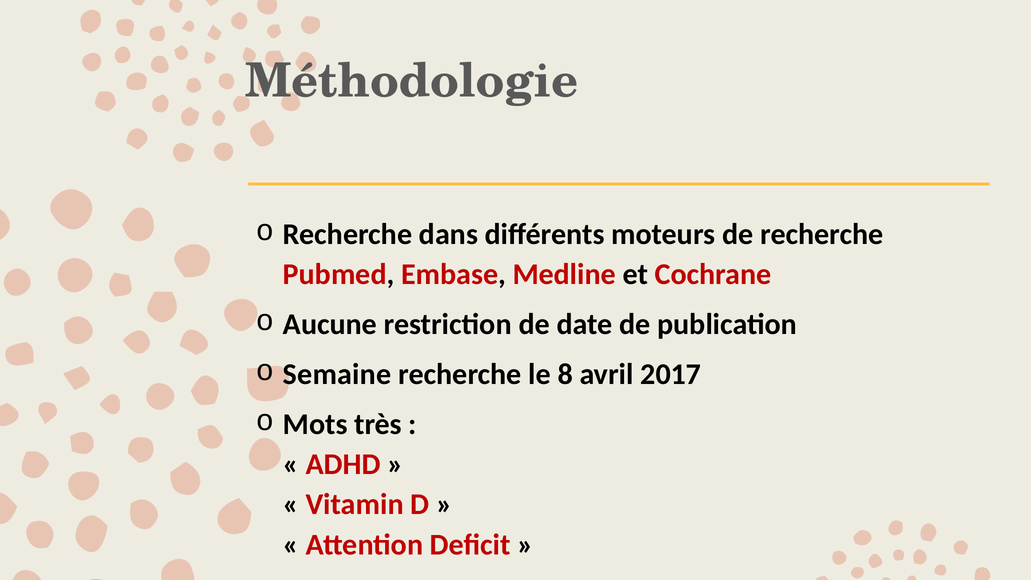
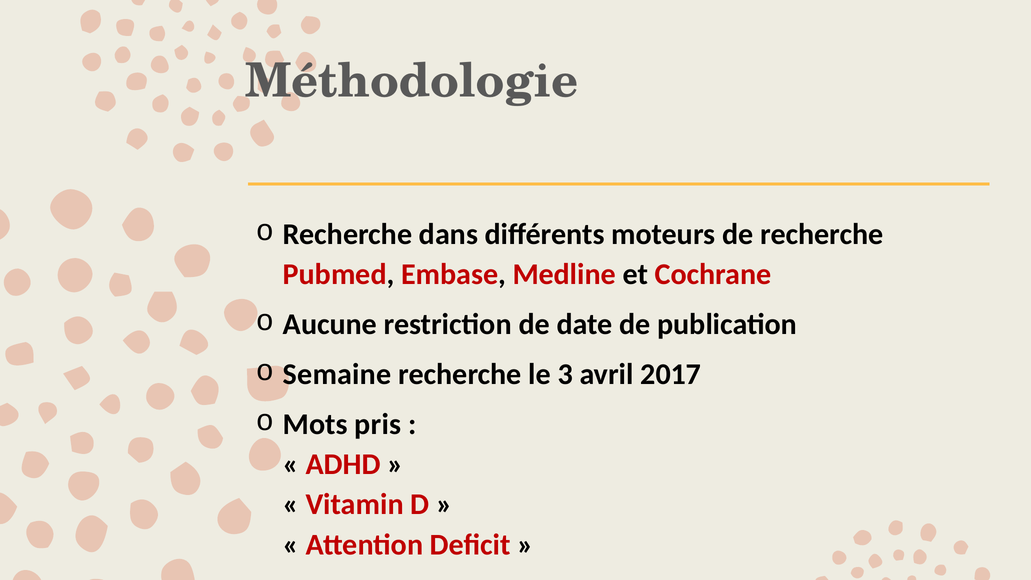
8: 8 -> 3
très: très -> pris
